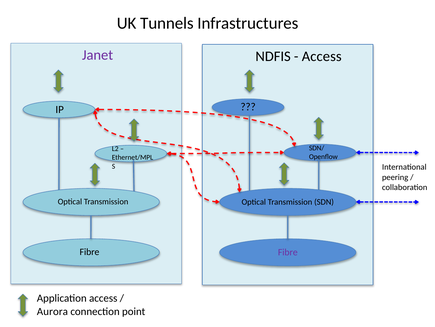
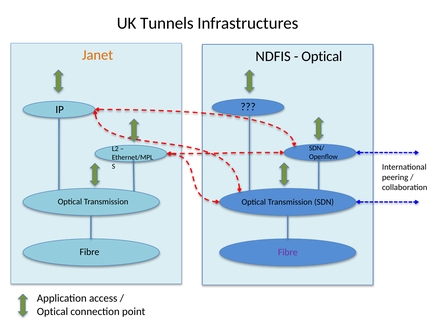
Janet colour: purple -> orange
Access at (322, 56): Access -> Optical
Aurora at (52, 311): Aurora -> Optical
